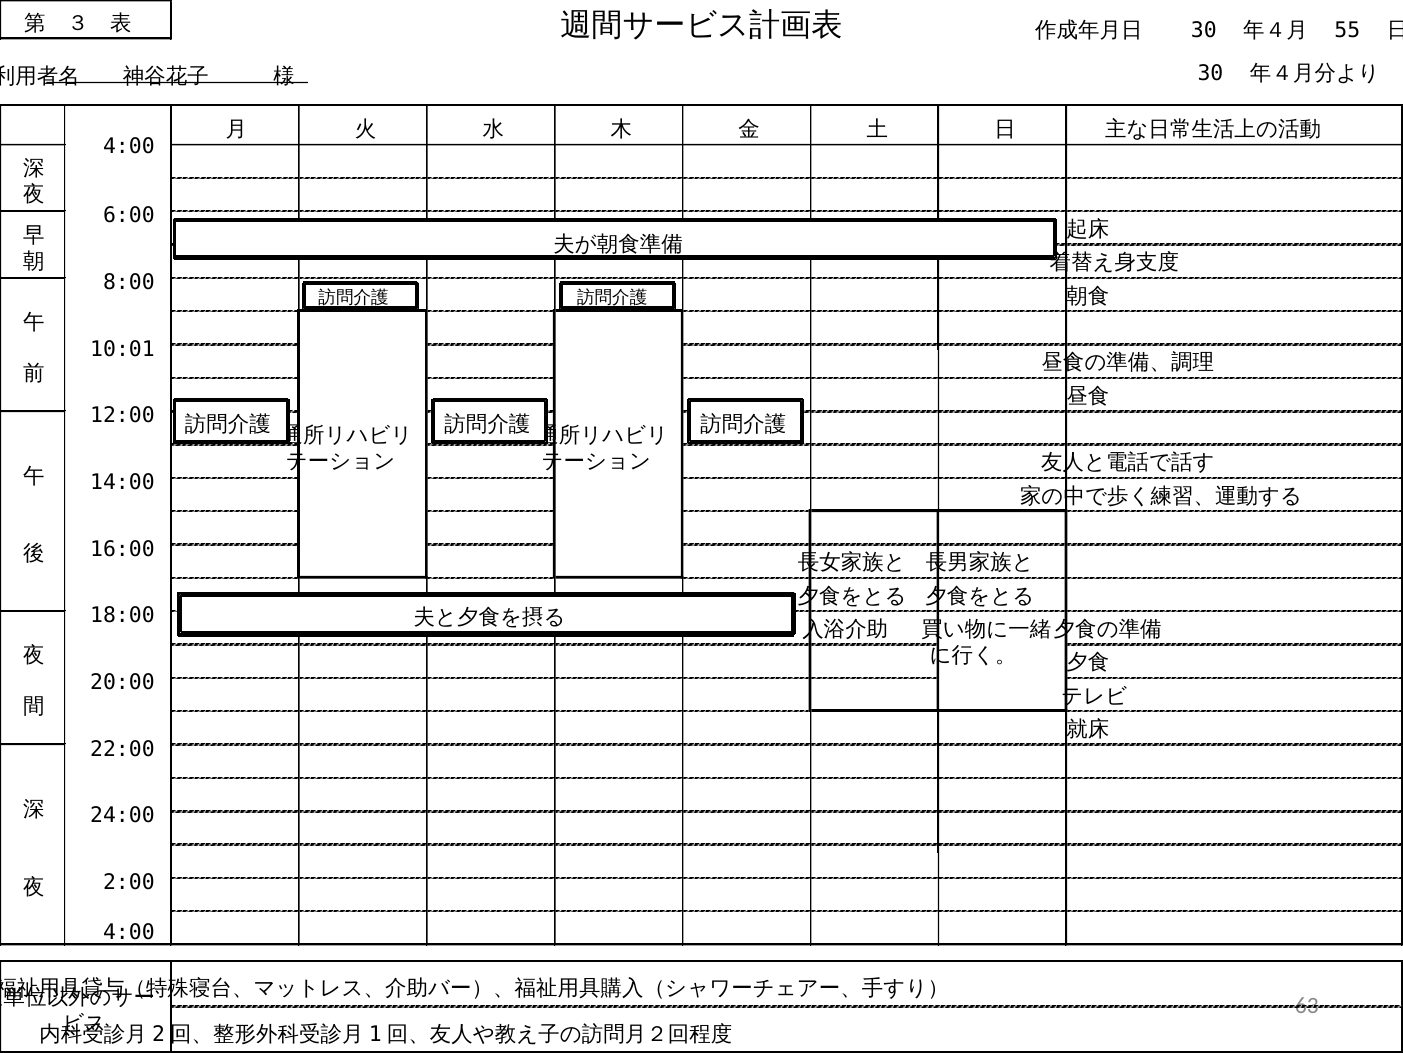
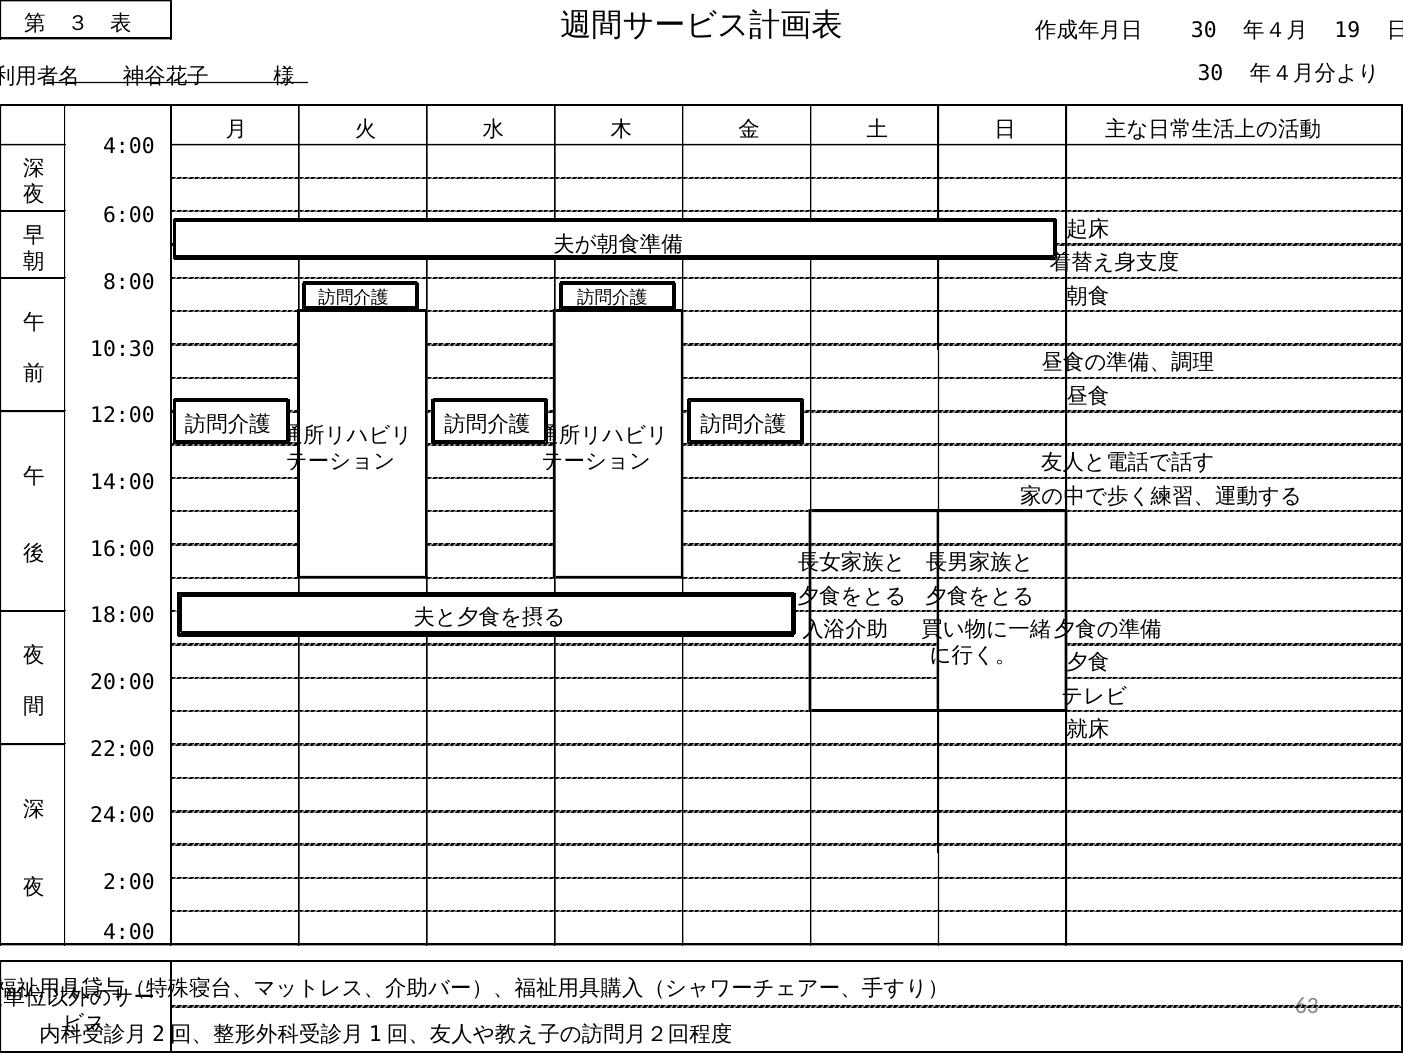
55: 55 -> 19
10:01: 10:01 -> 10:30
